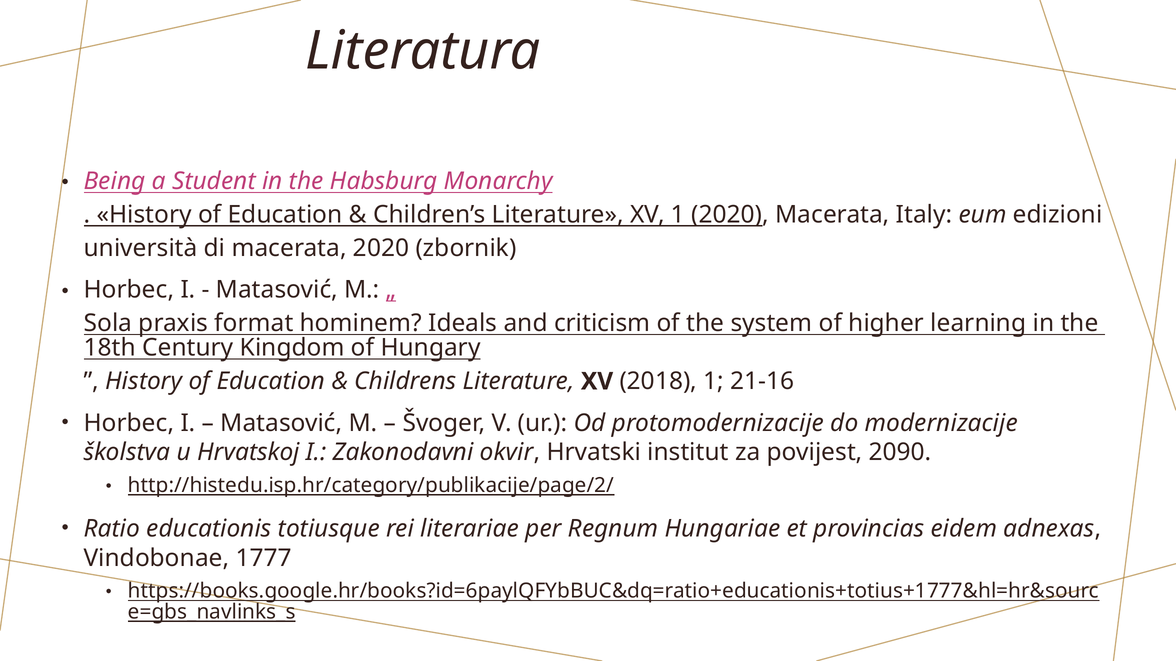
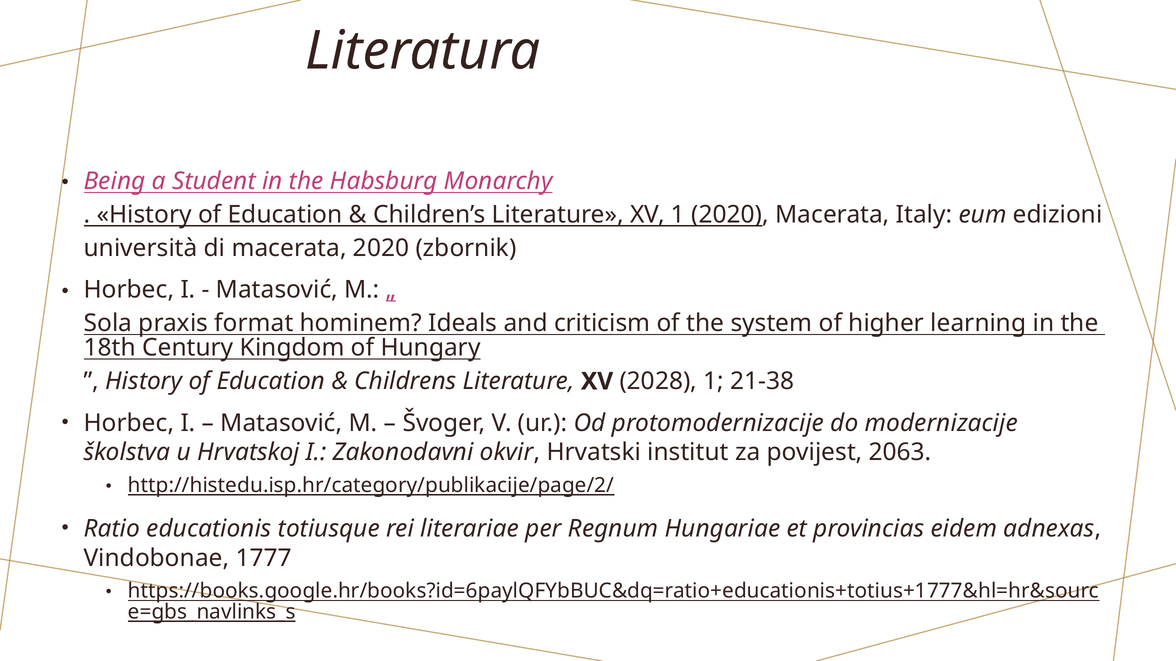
2018: 2018 -> 2028
21-16: 21-16 -> 21-38
2090: 2090 -> 2063
